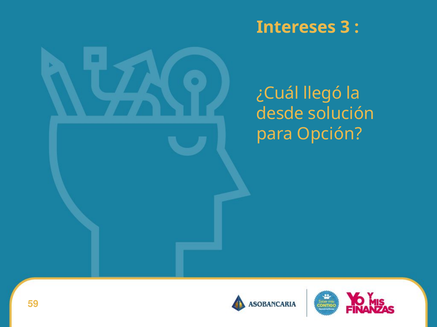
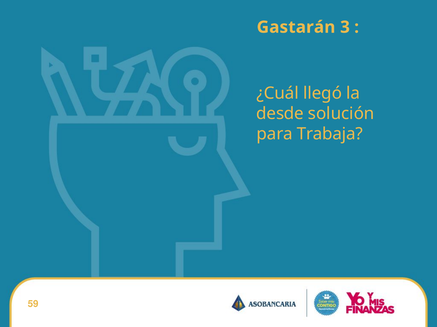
Intereses: Intereses -> Gastarán
Opción: Opción -> Trabaja
